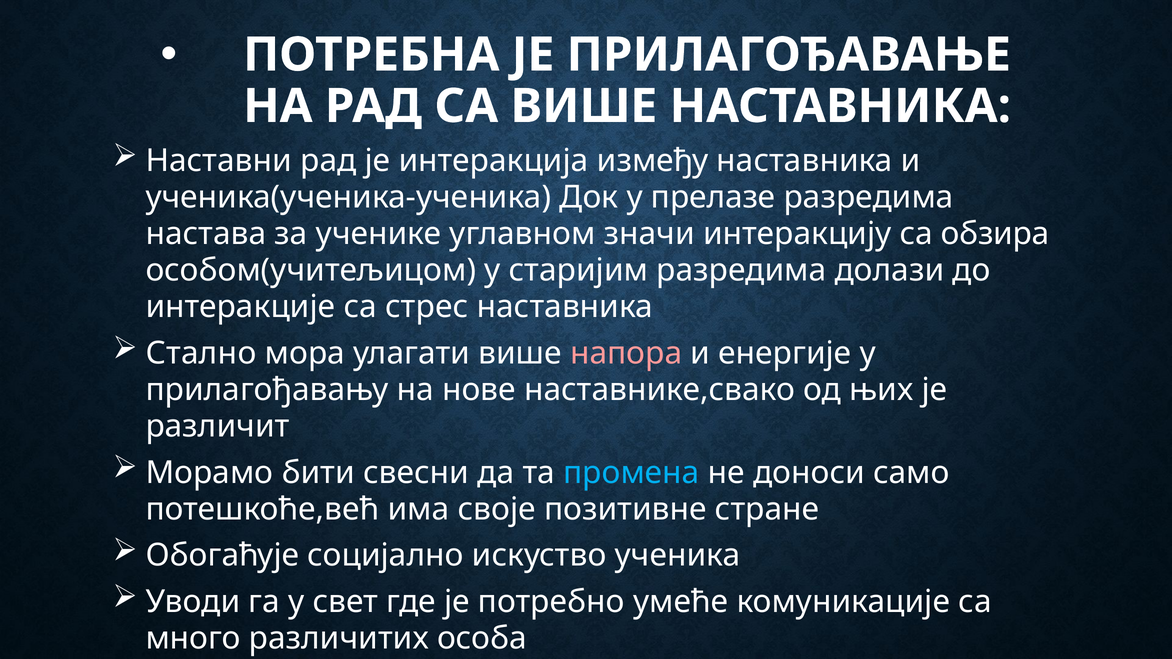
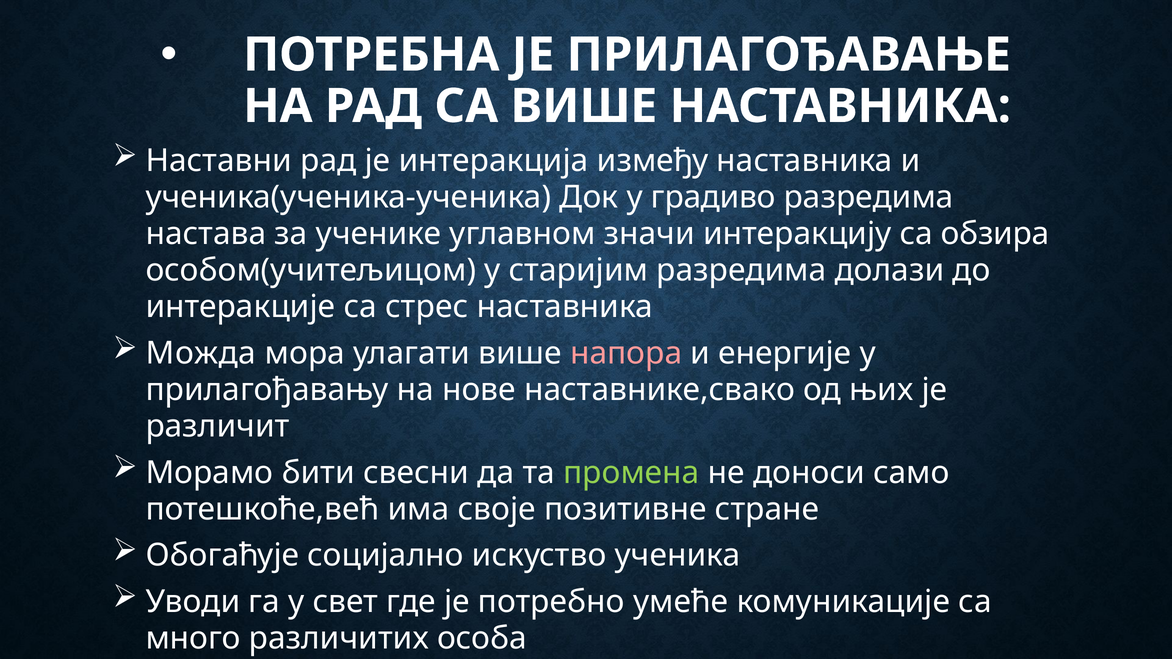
прелазе: прелазе -> градиво
Стално: Стално -> Можда
промена colour: light blue -> light green
